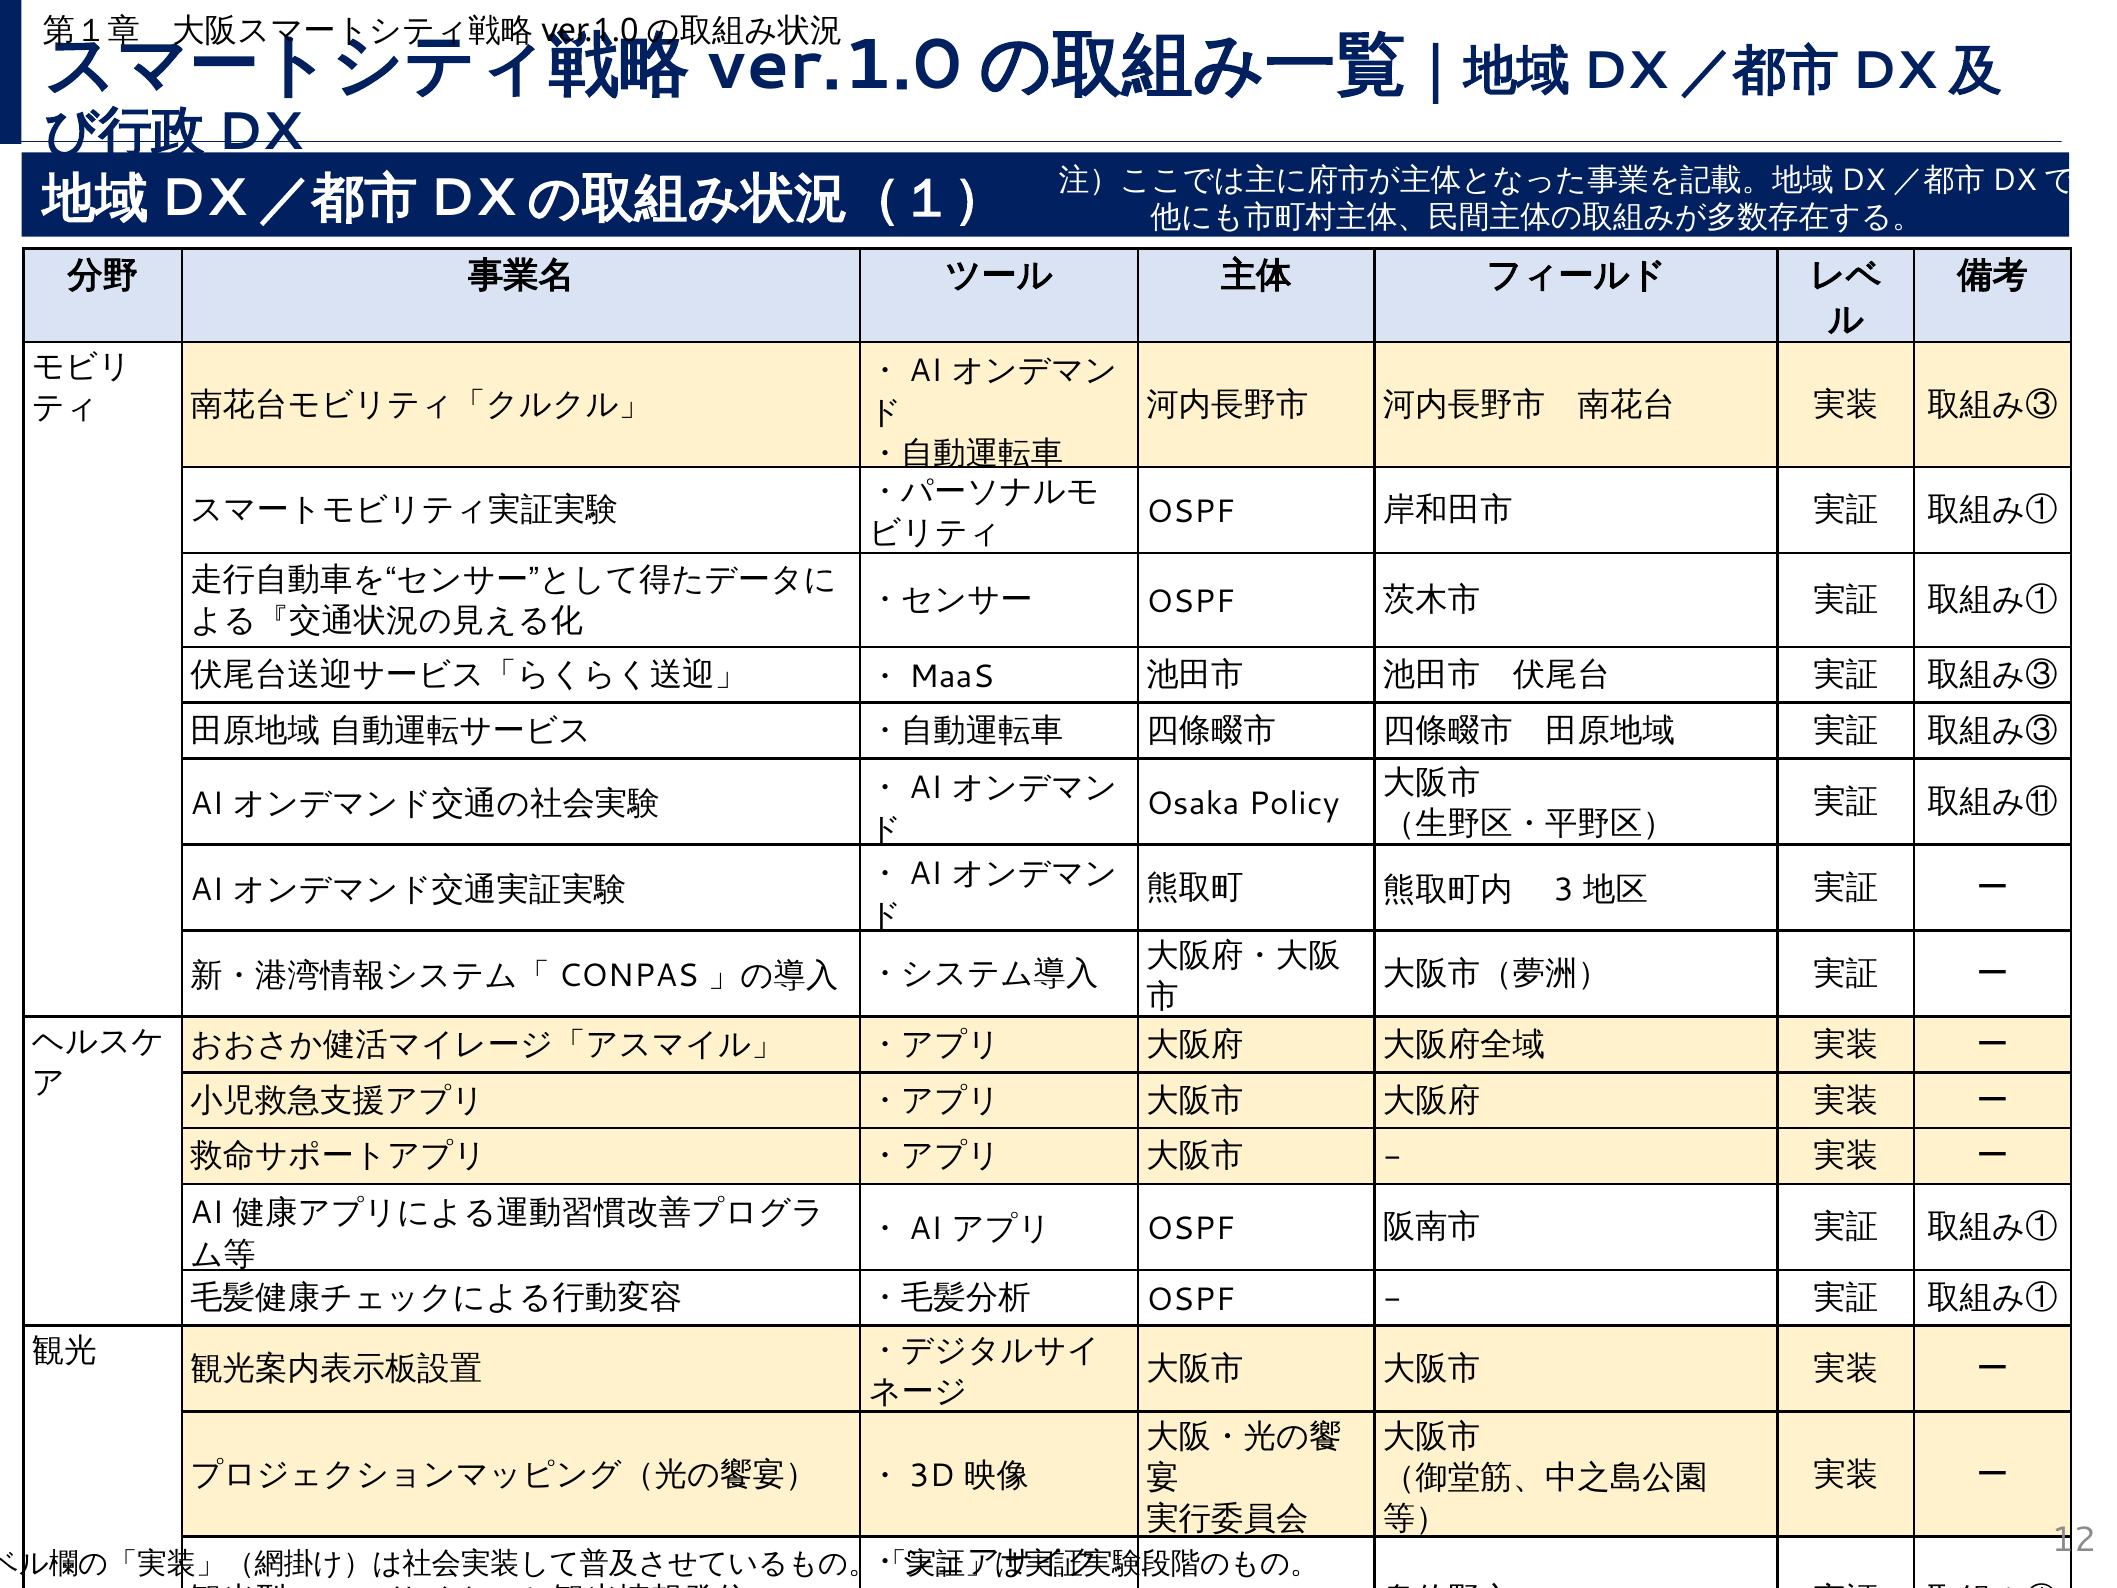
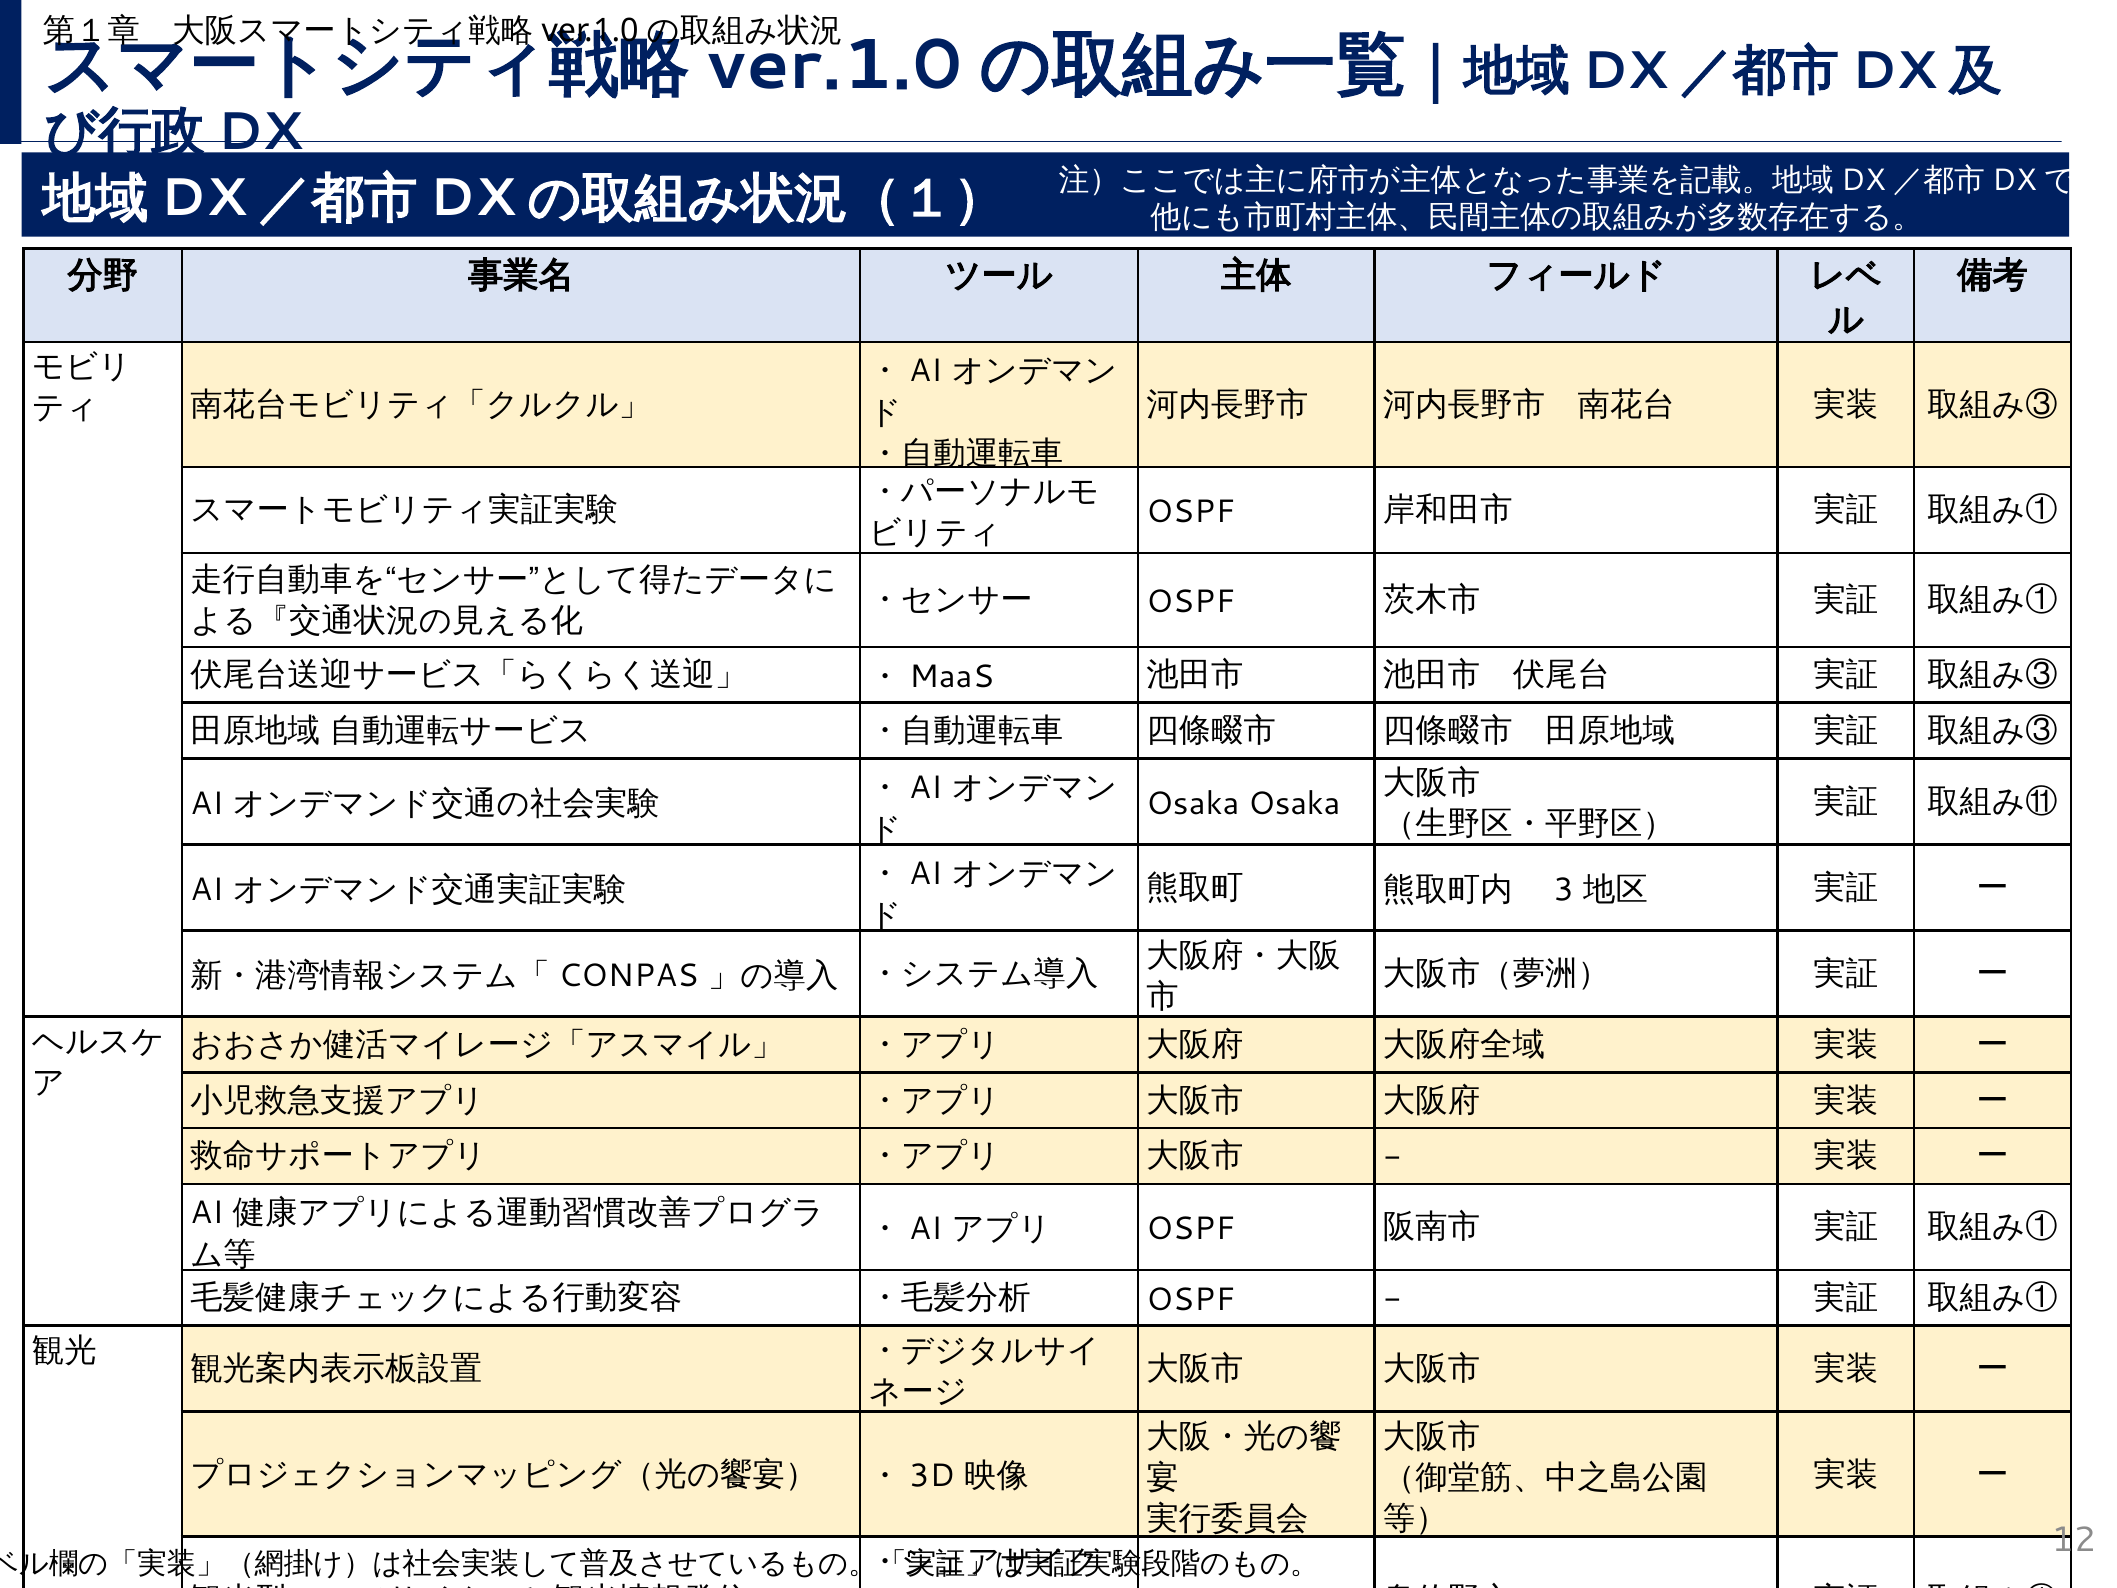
Osaka Policy: Policy -> Osaka
